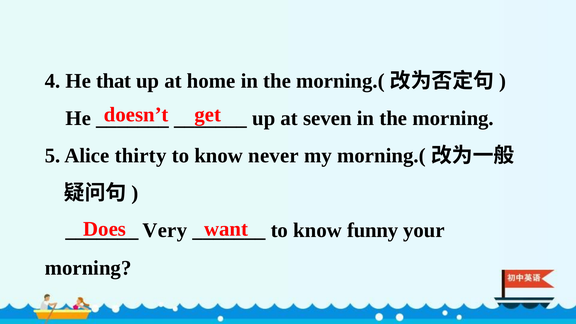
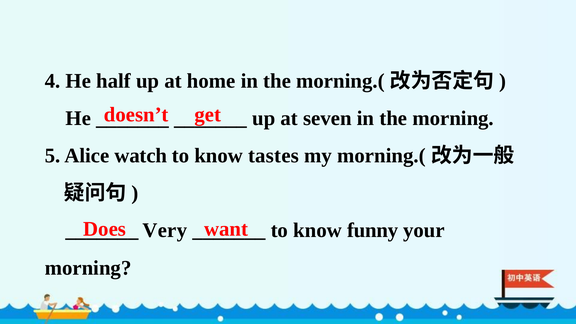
that: that -> half
thirty: thirty -> watch
never: never -> tastes
